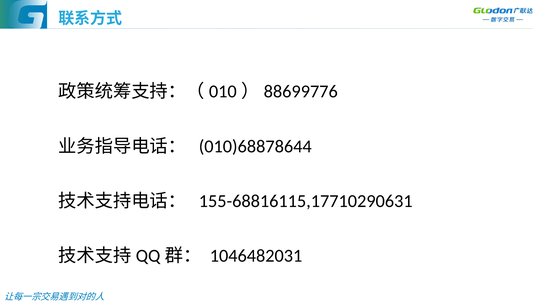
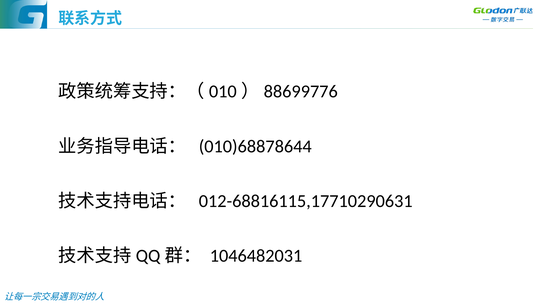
155-68816115,17710290631: 155-68816115,17710290631 -> 012-68816115,17710290631
